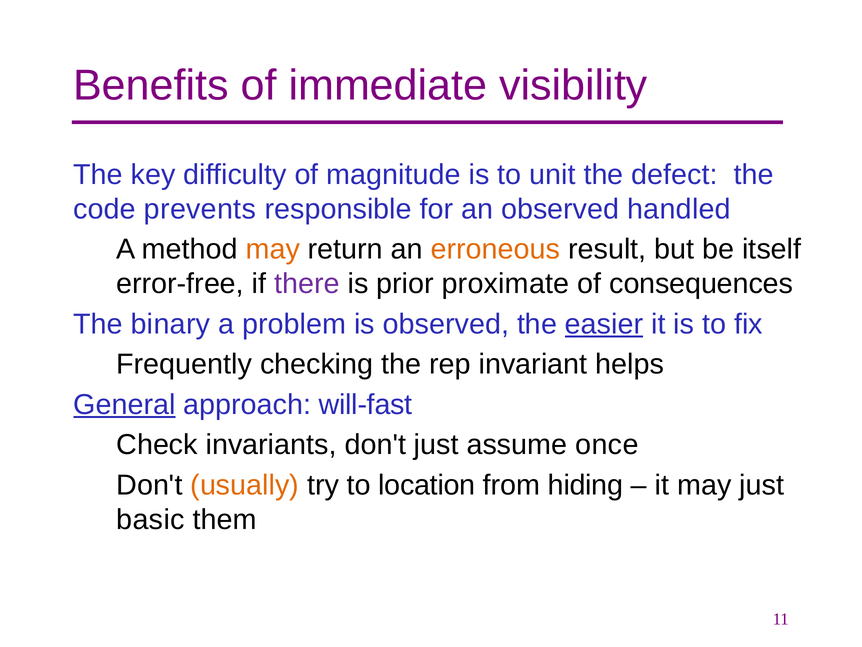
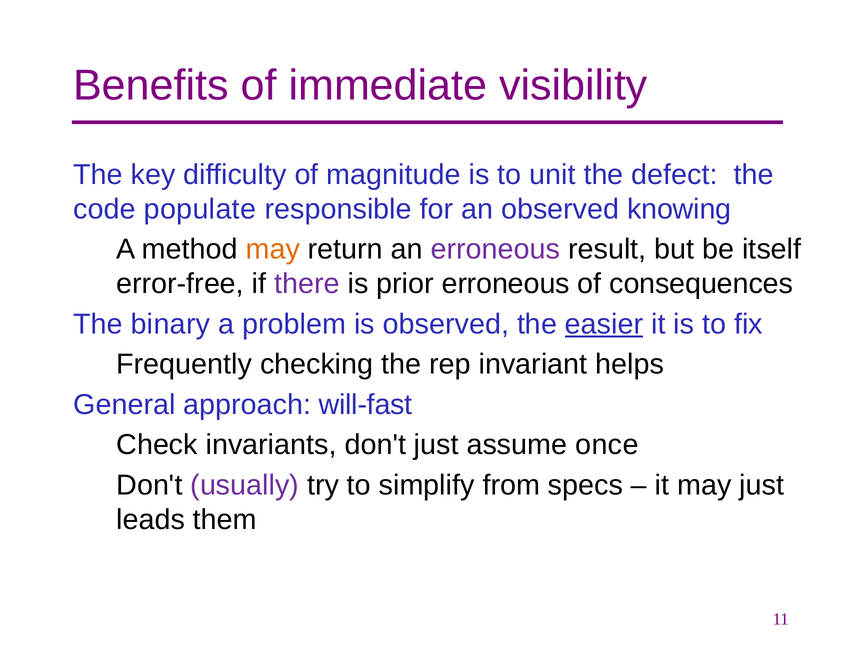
prevents: prevents -> populate
handled: handled -> knowing
erroneous at (495, 249) colour: orange -> purple
prior proximate: proximate -> erroneous
General underline: present -> none
usually colour: orange -> purple
location: location -> simplify
hiding: hiding -> specs
basic: basic -> leads
